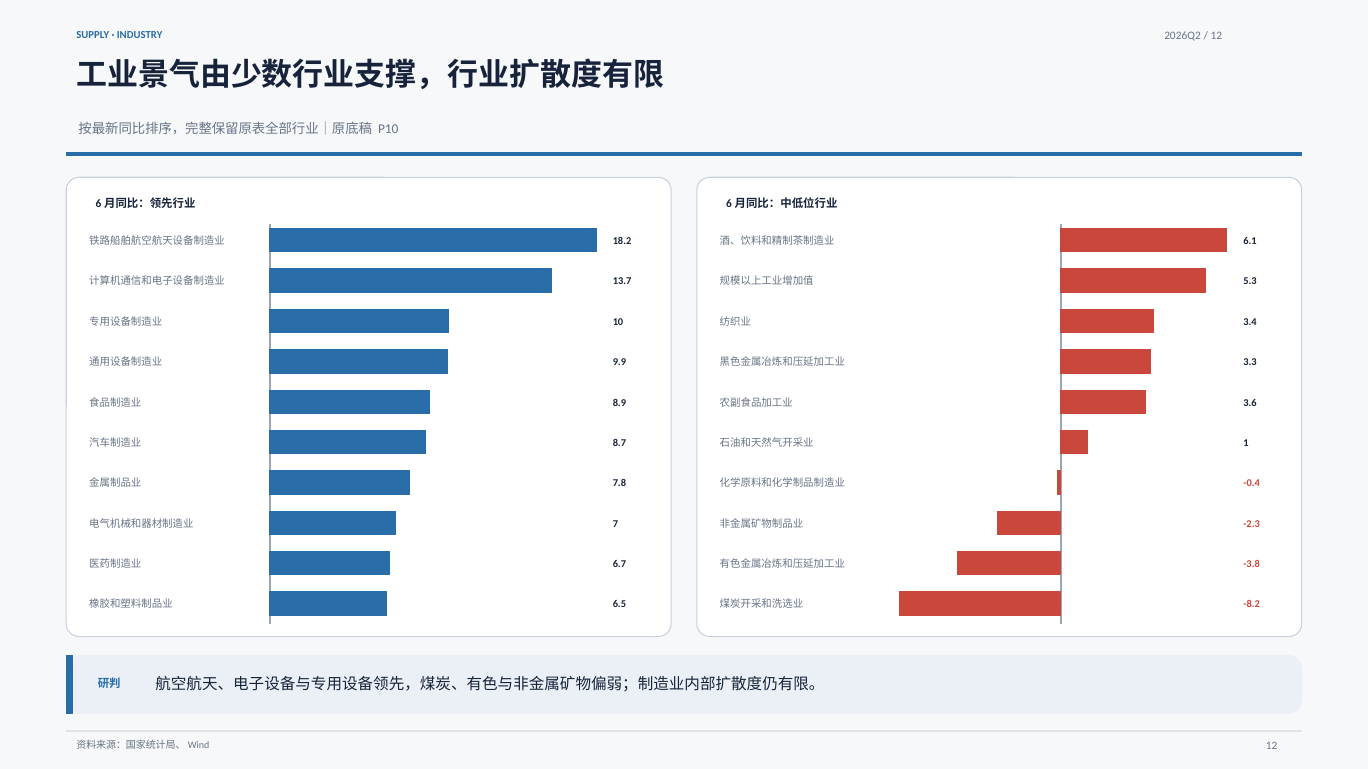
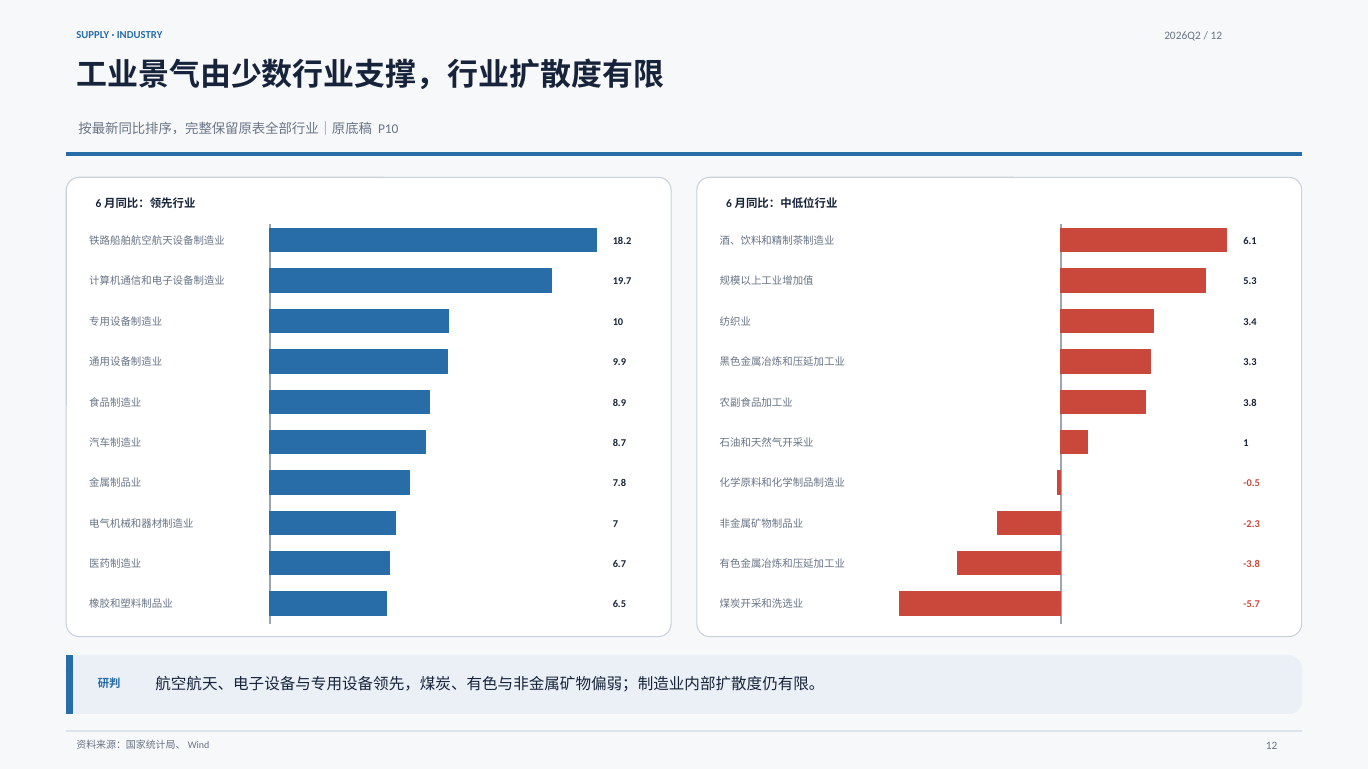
13.7: 13.7 -> 19.7
3.6: 3.6 -> 3.8
-0.4: -0.4 -> -0.5
-8.2: -8.2 -> -5.7
